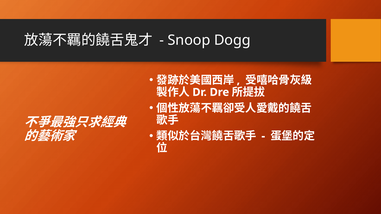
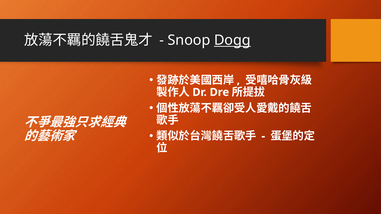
Dogg underline: none -> present
